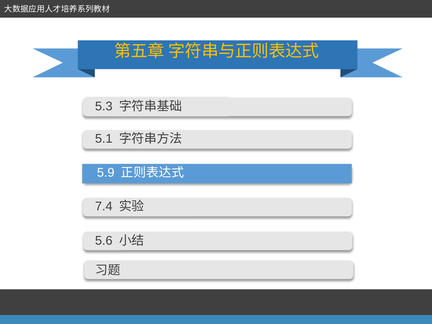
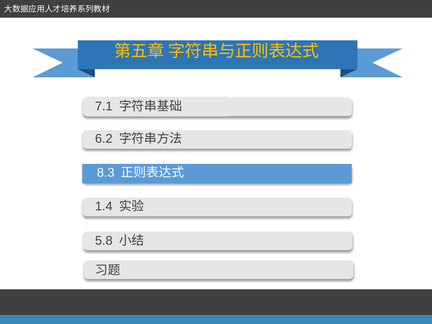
5.3: 5.3 -> 7.1
5.1: 5.1 -> 6.2
5.9: 5.9 -> 8.3
7.4: 7.4 -> 1.4
5.6: 5.6 -> 5.8
